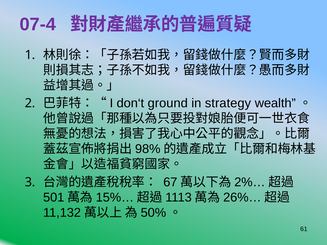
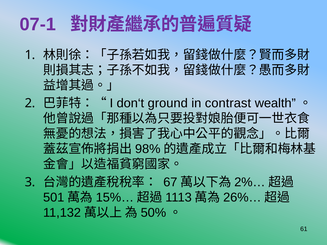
07-4: 07-4 -> 07-1
strategy: strategy -> contrast
